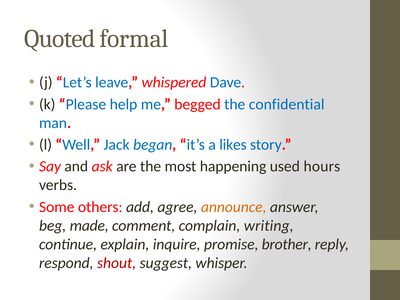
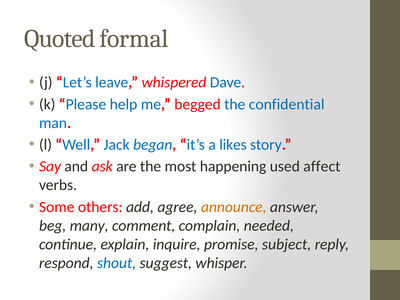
hours: hours -> affect
made: made -> many
writing: writing -> needed
brother: brother -> subject
shout colour: red -> blue
